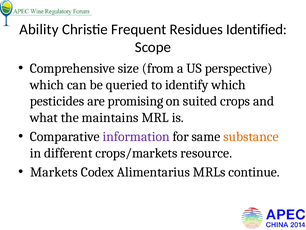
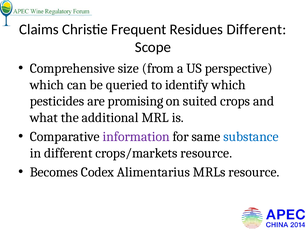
Ability: Ability -> Claims
Residues Identified: Identified -> Different
maintains: maintains -> additional
substance colour: orange -> blue
Markets: Markets -> Becomes
MRLs continue: continue -> resource
